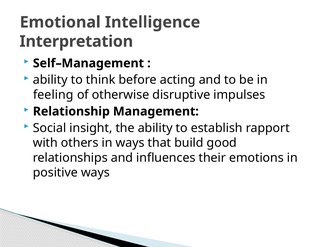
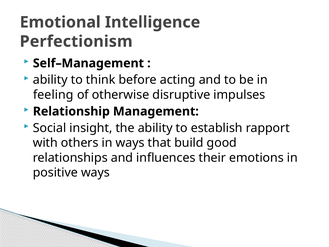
Interpretation: Interpretation -> Perfectionism
